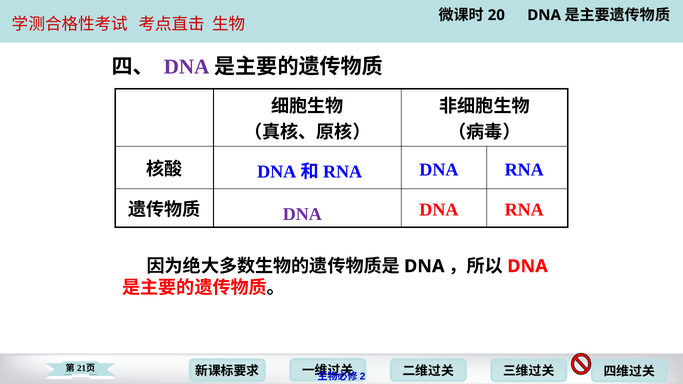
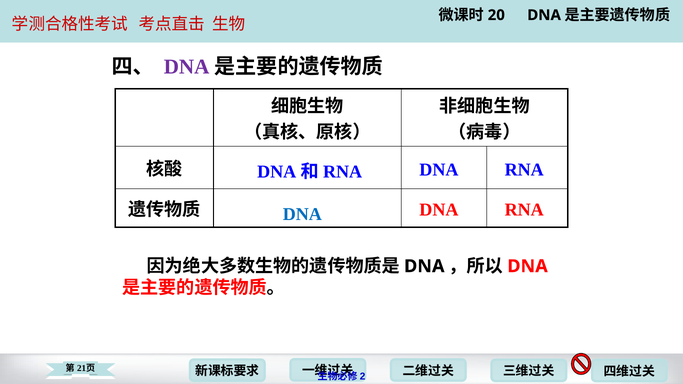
DNA at (302, 214) colour: purple -> blue
